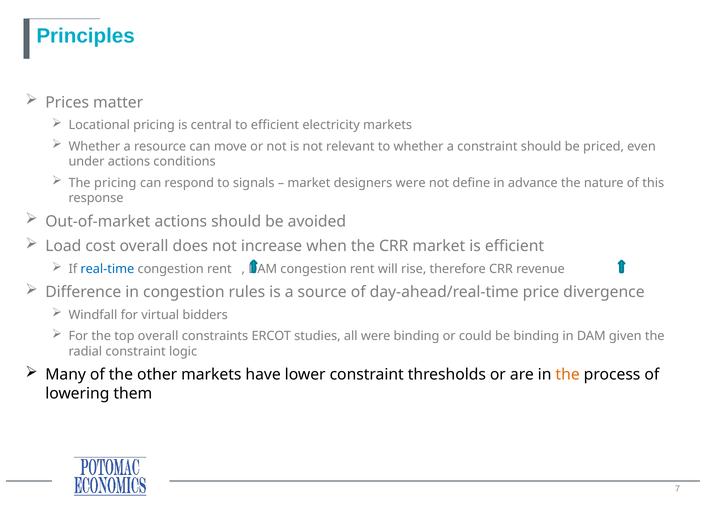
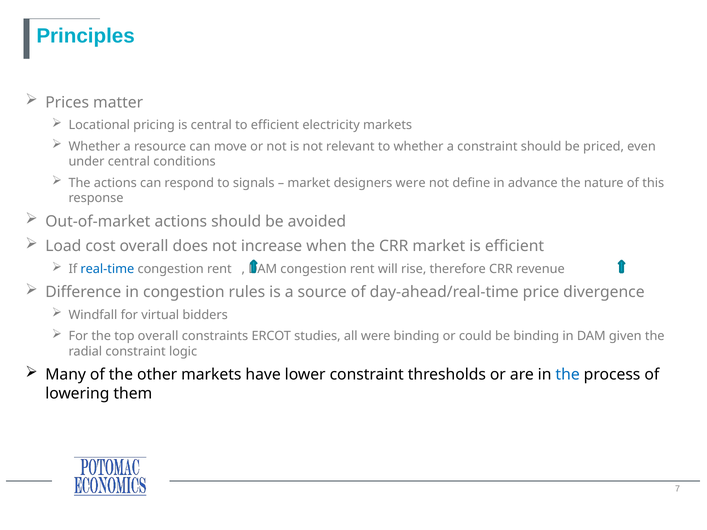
under actions: actions -> central
The pricing: pricing -> actions
the at (568, 375) colour: orange -> blue
